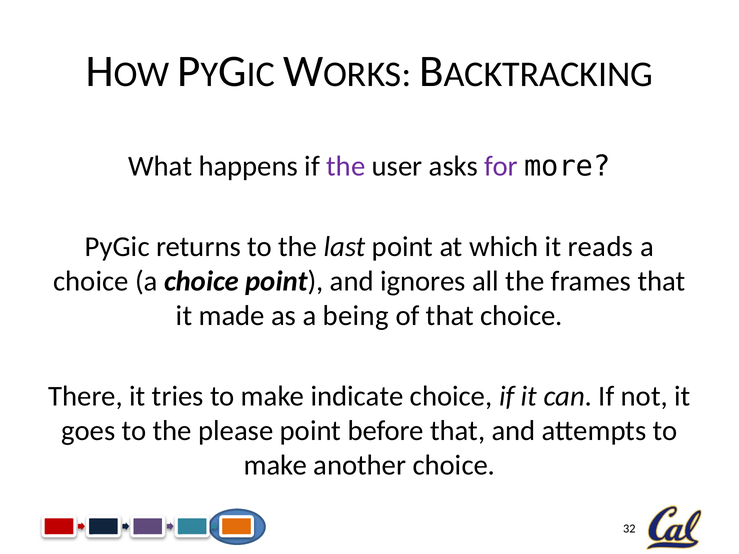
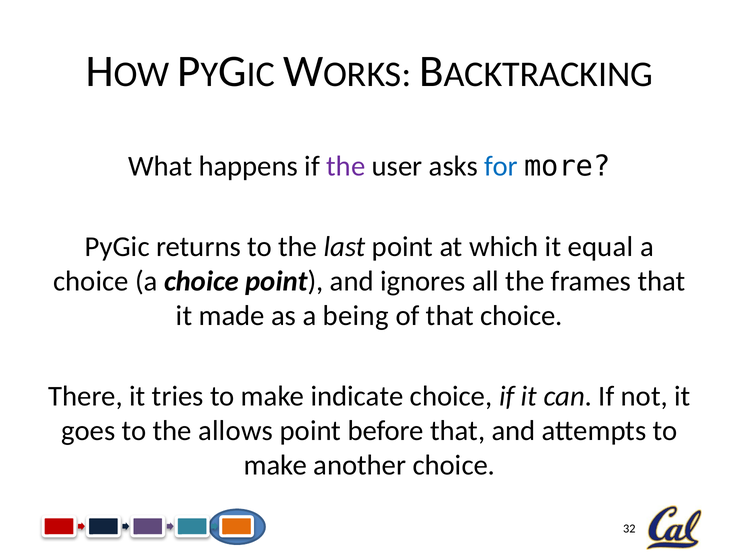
for colour: purple -> blue
reads: reads -> equal
please: please -> allows
